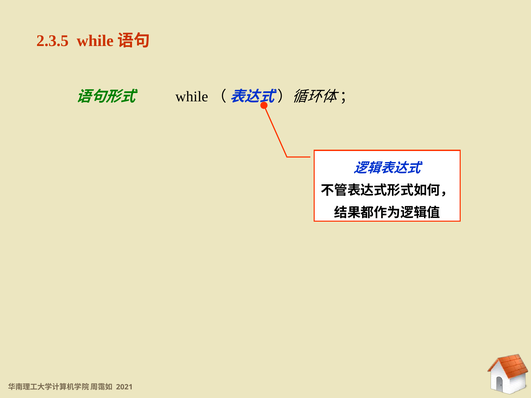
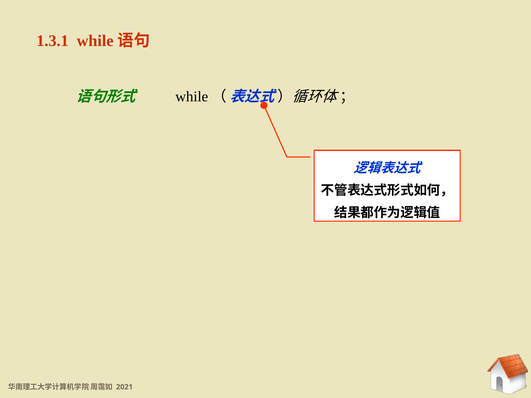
2.3.5: 2.3.5 -> 1.3.1
